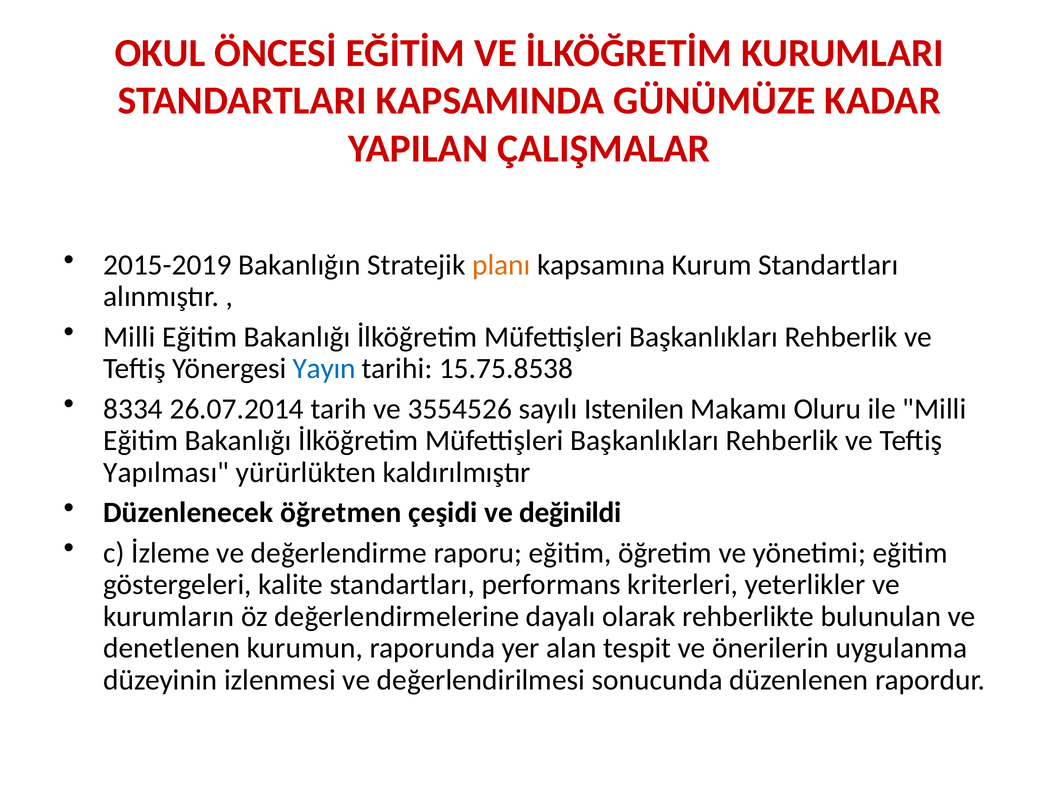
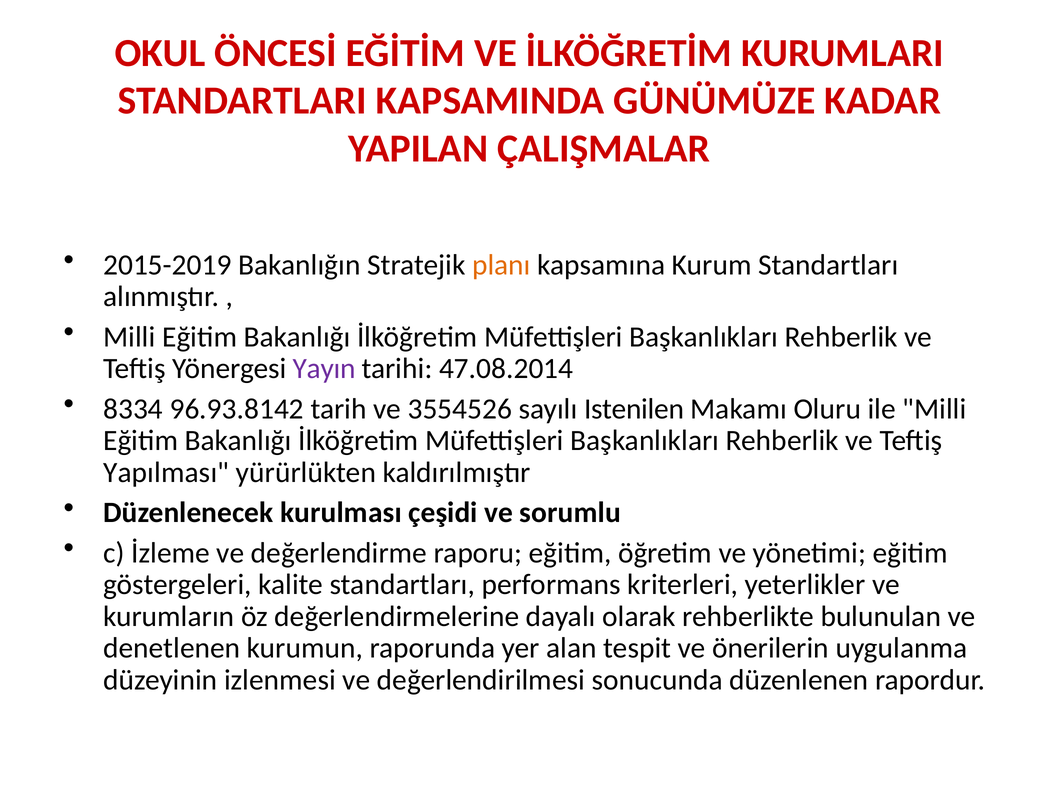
Yayın colour: blue -> purple
15.75.8538: 15.75.8538 -> 47.08.2014
26.07.2014: 26.07.2014 -> 96.93.8142
öğretmen: öğretmen -> kurulması
değinildi: değinildi -> sorumlu
